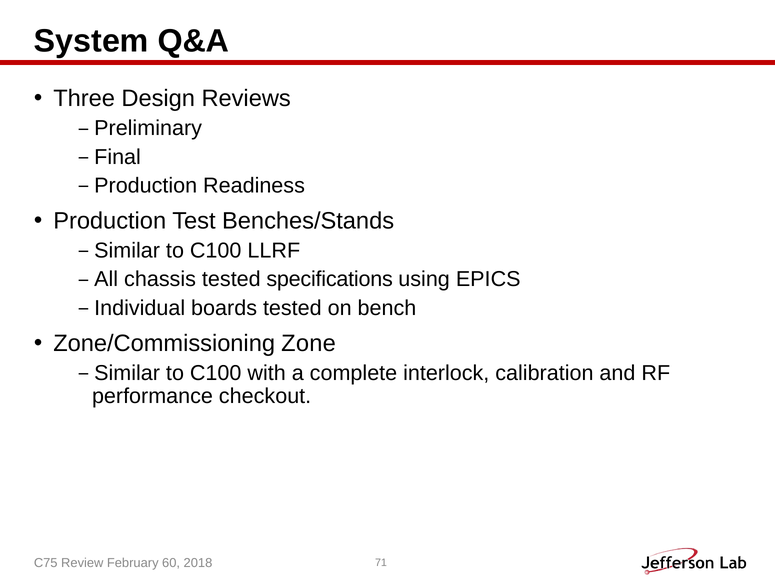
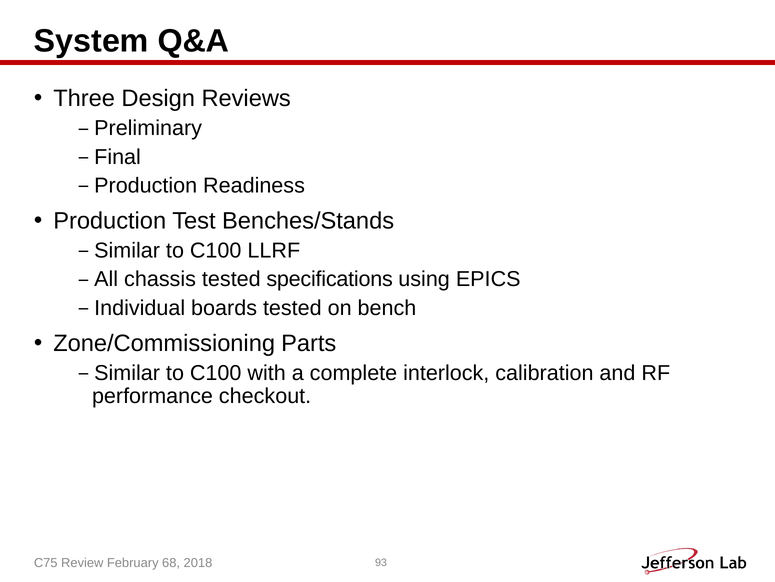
Zone: Zone -> Parts
60: 60 -> 68
71: 71 -> 93
